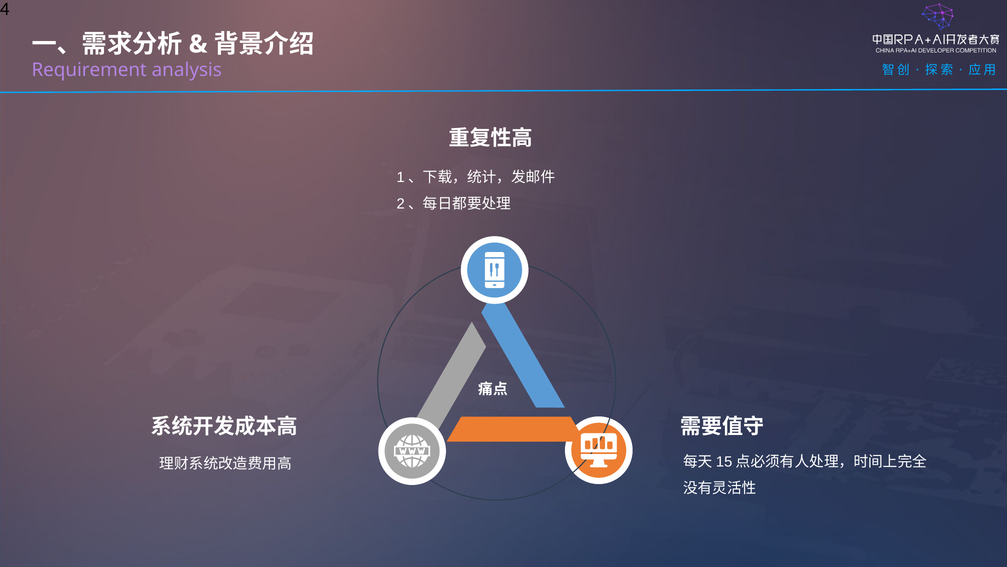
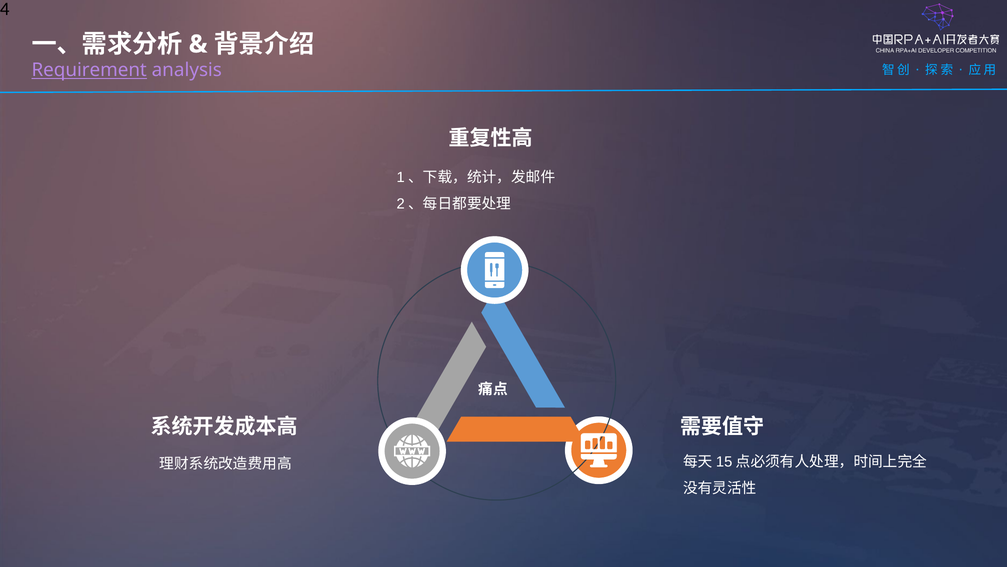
Requirement underline: none -> present
